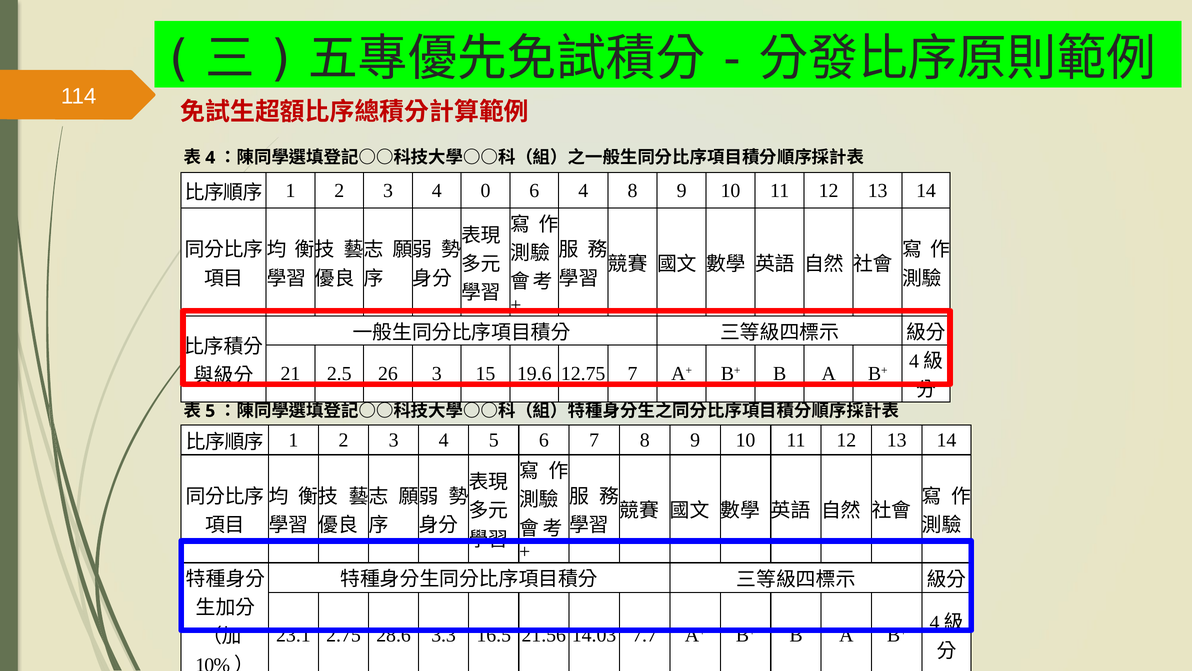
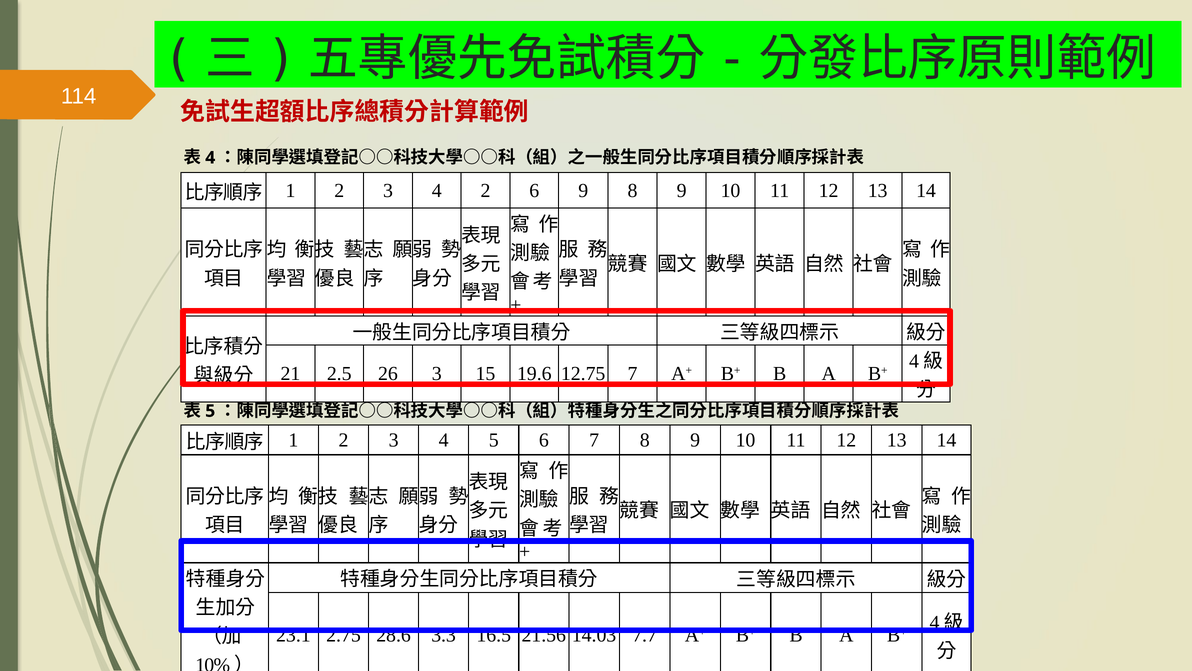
4 0: 0 -> 2
6 4: 4 -> 9
